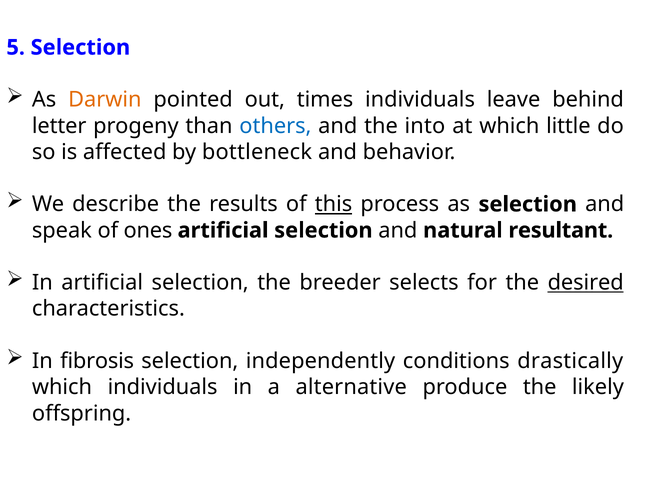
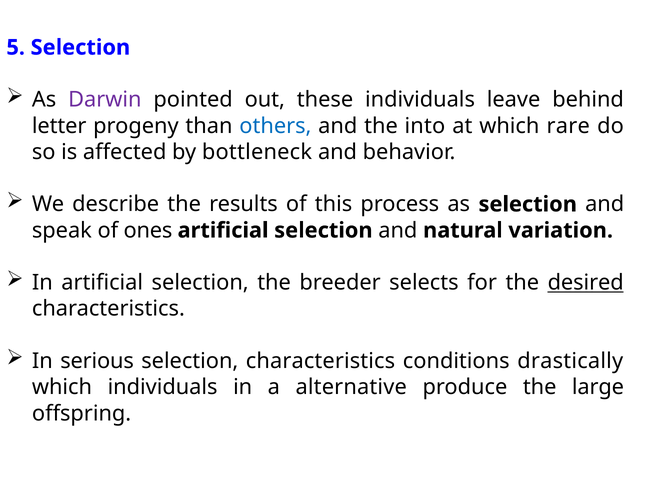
Darwin colour: orange -> purple
times: times -> these
little: little -> rare
this underline: present -> none
resultant: resultant -> variation
fibrosis: fibrosis -> serious
selection independently: independently -> characteristics
likely: likely -> large
